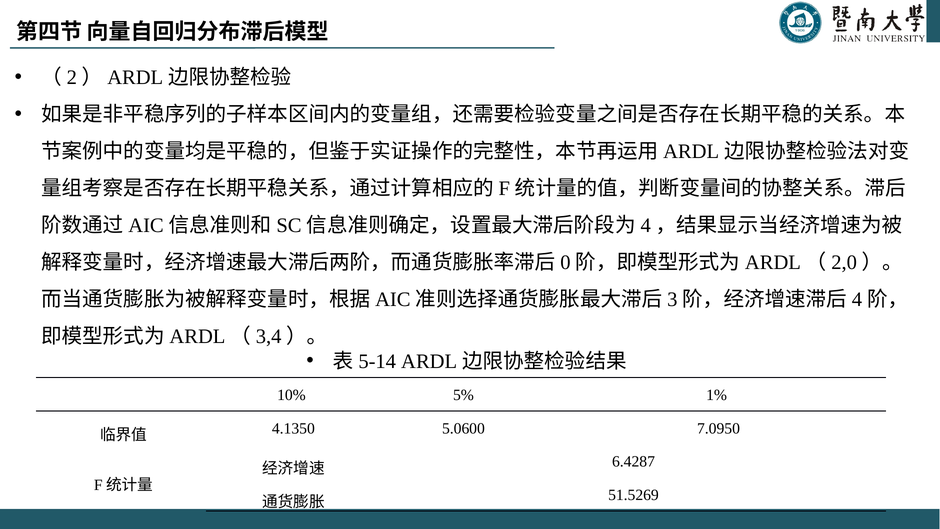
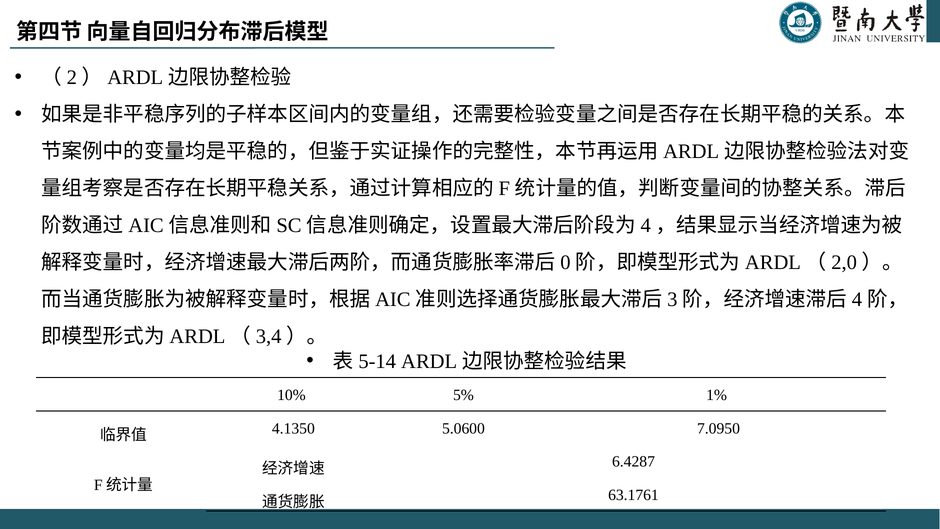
51.5269: 51.5269 -> 63.1761
